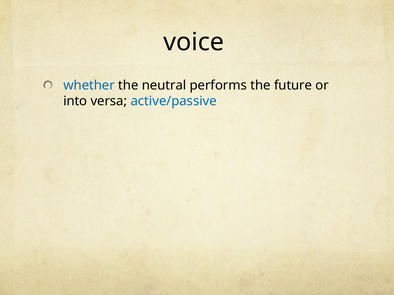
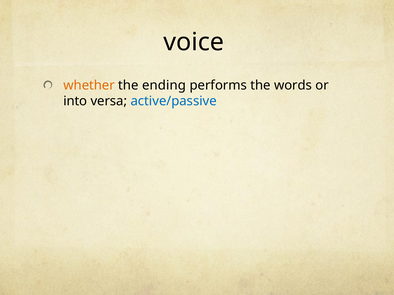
whether colour: blue -> orange
neutral: neutral -> ending
future: future -> words
